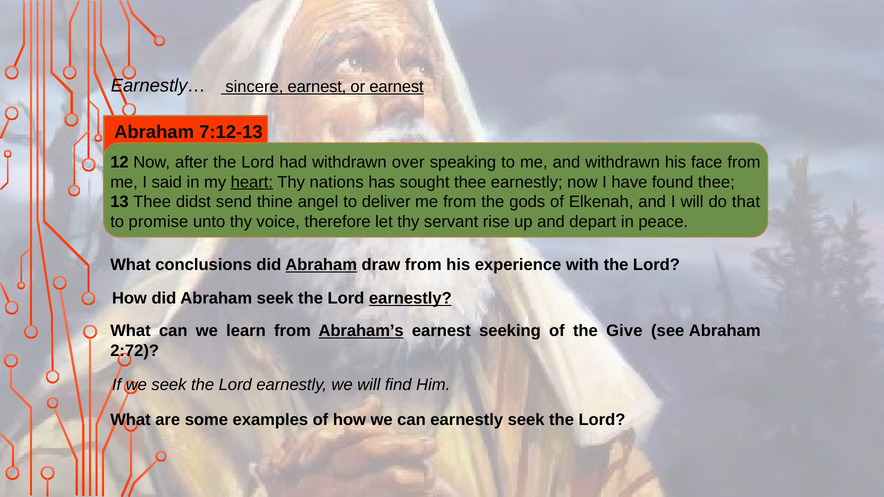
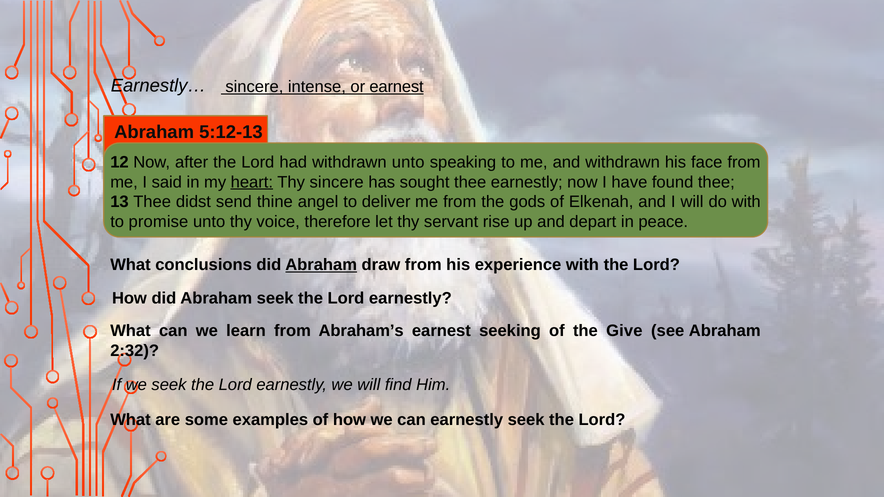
sincere earnest: earnest -> intense
7:12-13: 7:12-13 -> 5:12-13
withdrawn over: over -> unto
Thy nations: nations -> sincere
do that: that -> with
earnestly at (410, 299) underline: present -> none
Abraham’s underline: present -> none
2:72: 2:72 -> 2:32
